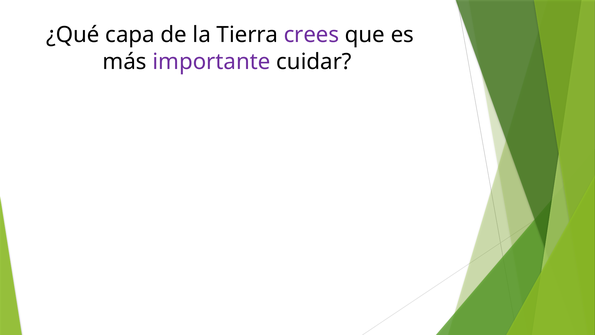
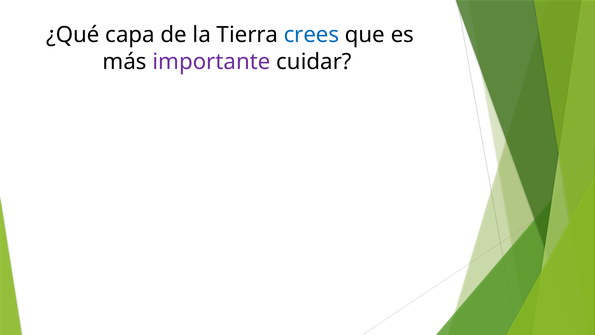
crees colour: purple -> blue
